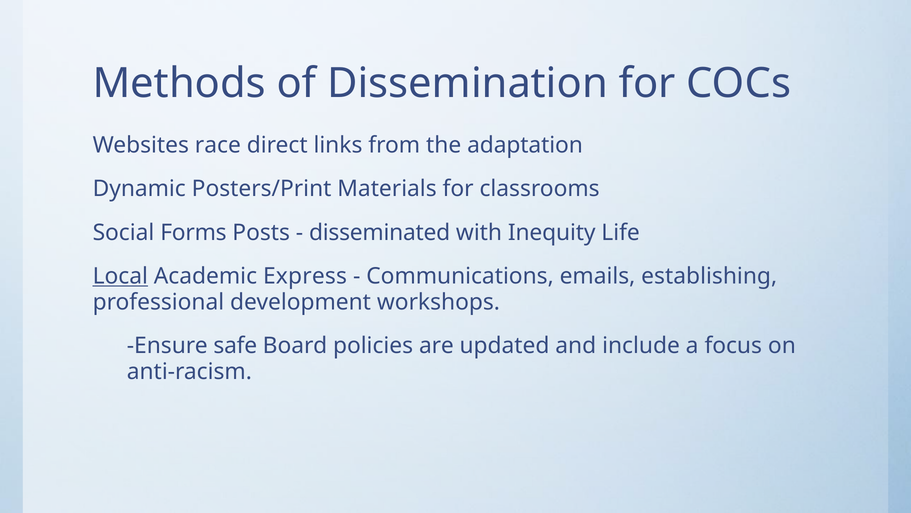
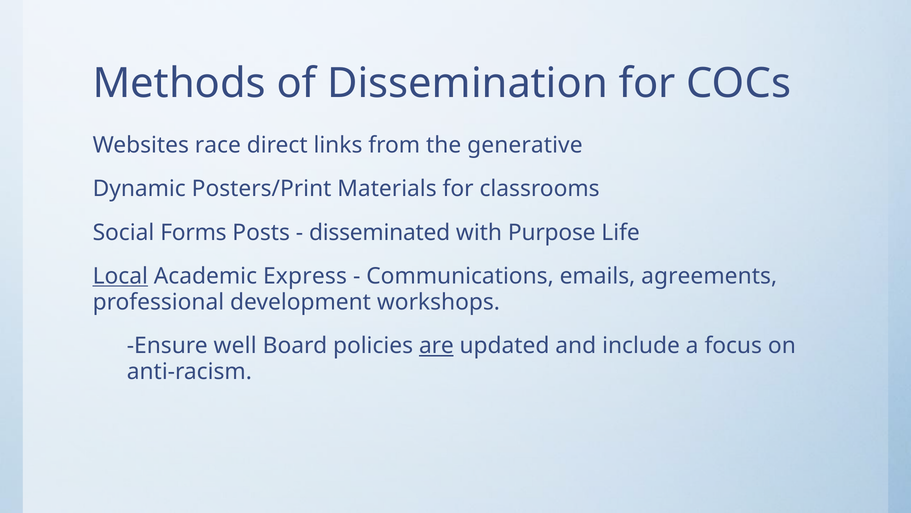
adaptation: adaptation -> generative
Inequity: Inequity -> Purpose
establishing: establishing -> agreements
safe: safe -> well
are underline: none -> present
